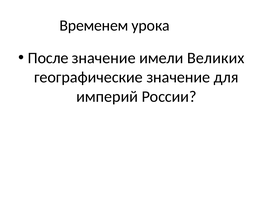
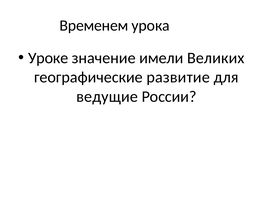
После: После -> Уроке
географические значение: значение -> развитие
империй: империй -> ведущие
